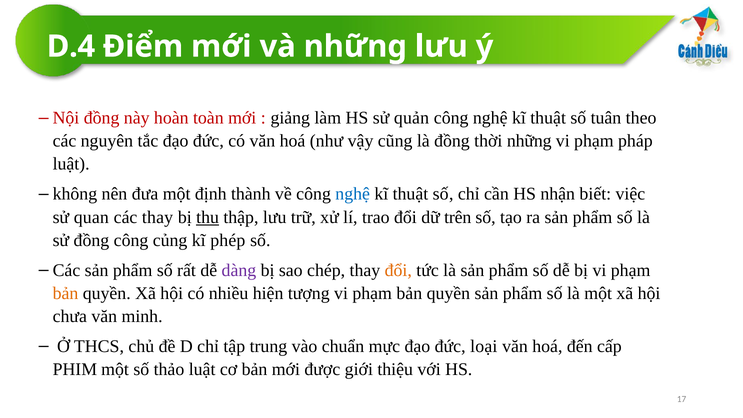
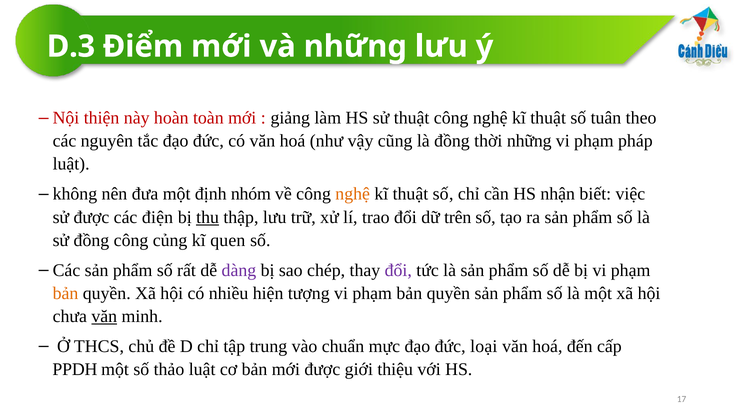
D.4: D.4 -> D.3
đồng at (102, 118): đồng -> thiện
sử quản: quản -> thuật
thành: thành -> nhóm
nghệ at (353, 194) colour: blue -> orange
sử quan: quan -> được
các thay: thay -> điện
phép: phép -> quen
đổi at (398, 270) colour: orange -> purple
văn at (104, 316) underline: none -> present
PHIM: PHIM -> PPDH
